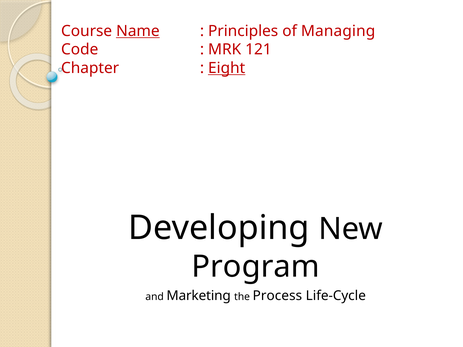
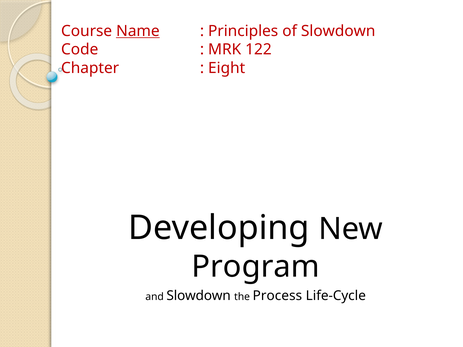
of Managing: Managing -> Slowdown
121: 121 -> 122
Eight underline: present -> none
and Marketing: Marketing -> Slowdown
